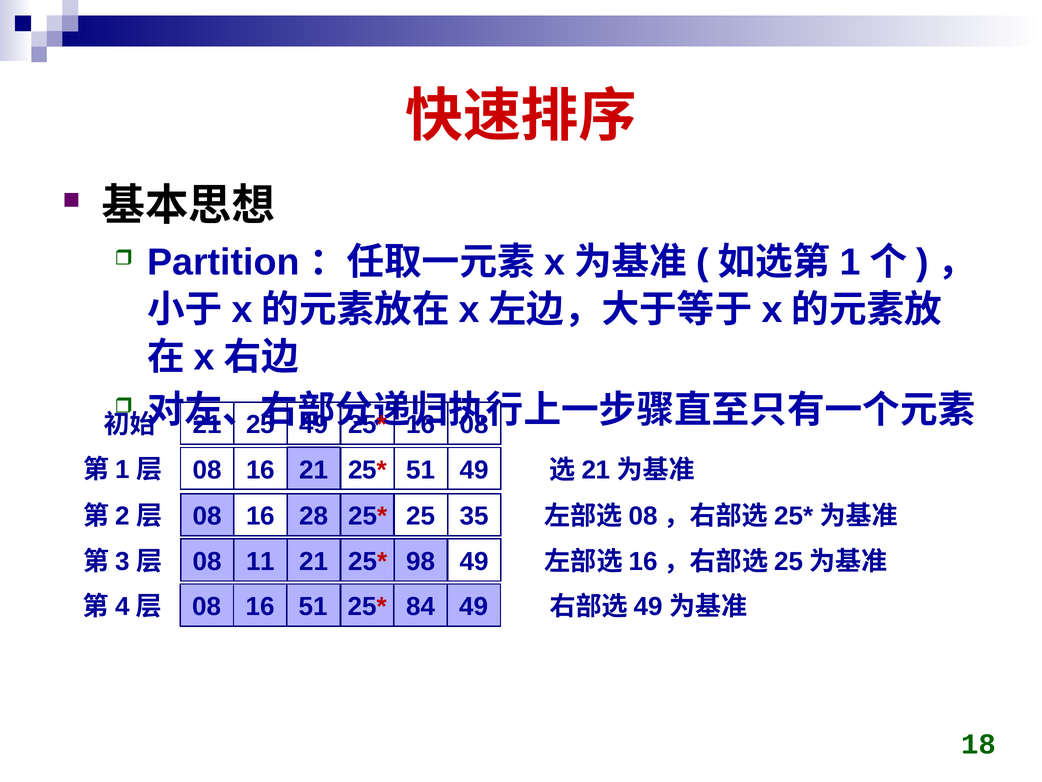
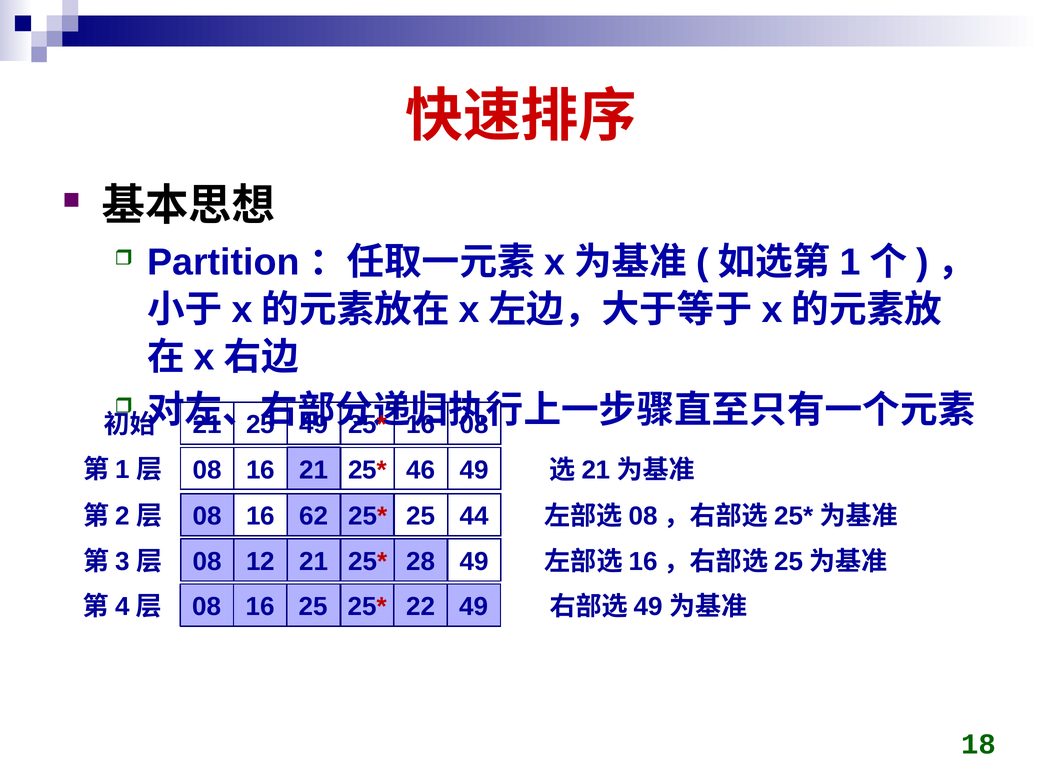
51 at (421, 470): 51 -> 46
28: 28 -> 62
35: 35 -> 44
11: 11 -> 12
98: 98 -> 28
16 51: 51 -> 25
84: 84 -> 22
